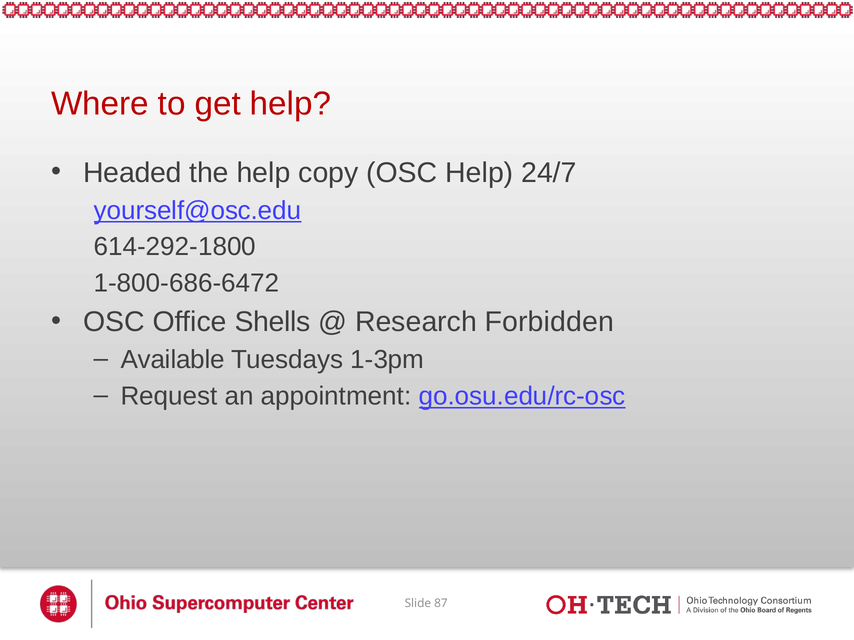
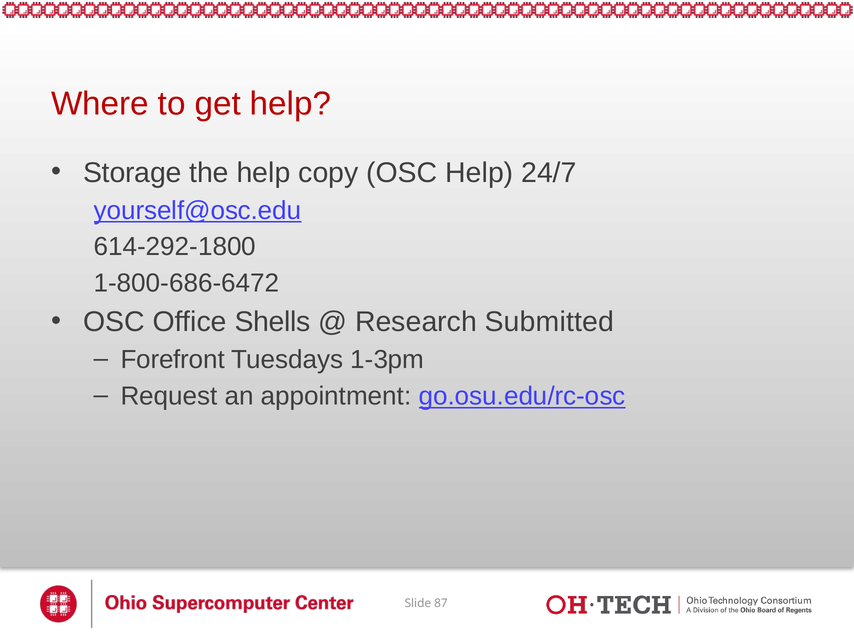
Headed: Headed -> Storage
Forbidden: Forbidden -> Submitted
Available: Available -> Forefront
